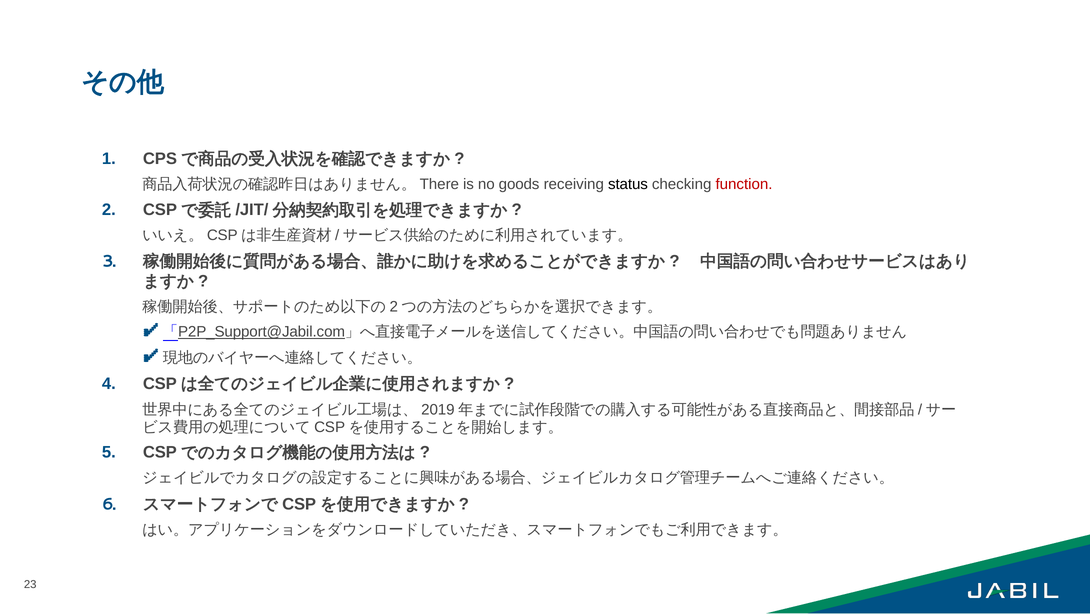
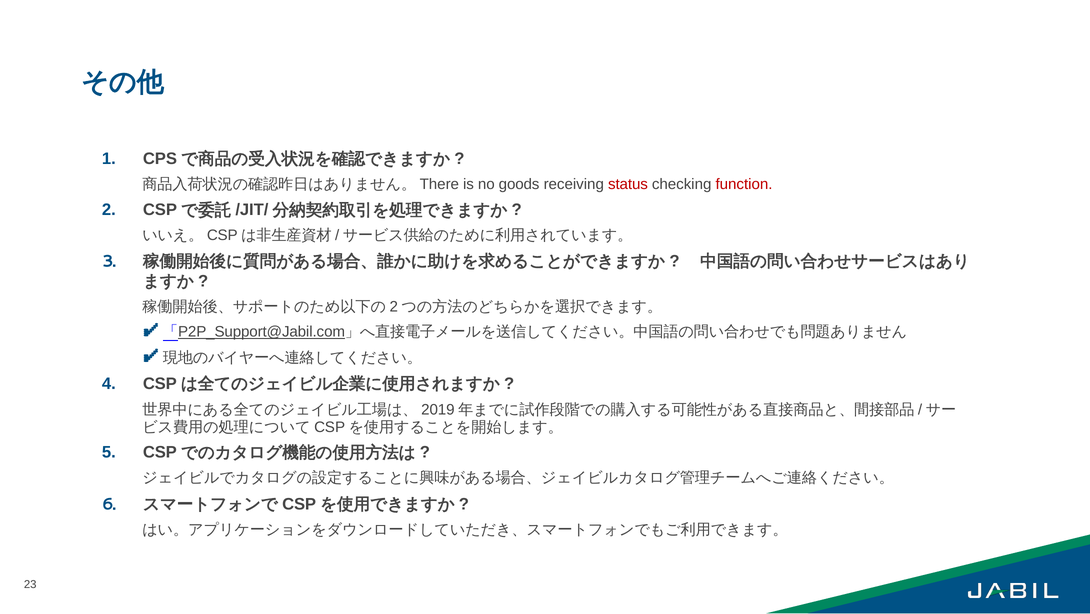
status colour: black -> red
